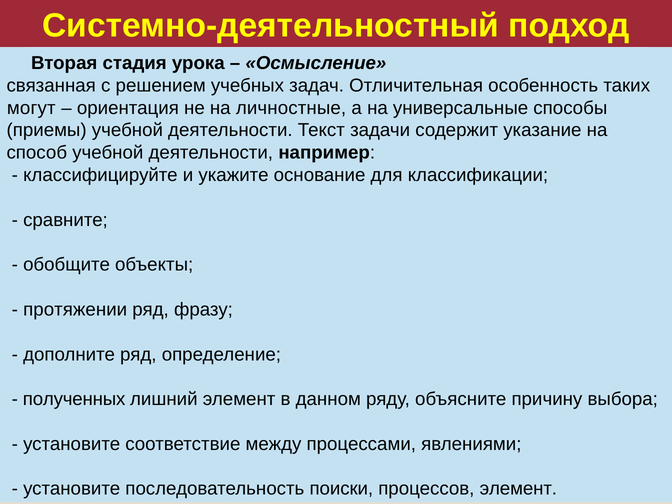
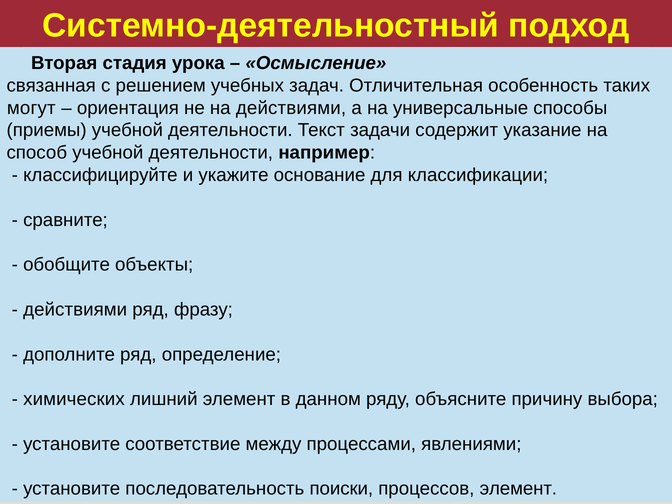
на личностные: личностные -> действиями
протяжении at (75, 310): протяжении -> действиями
полученных: полученных -> химических
